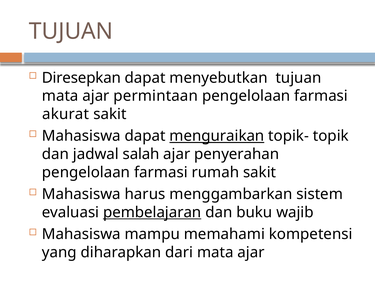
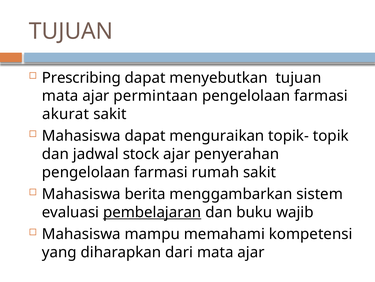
Diresepkan: Diresepkan -> Prescribing
menguraikan underline: present -> none
salah: salah -> stock
harus: harus -> berita
